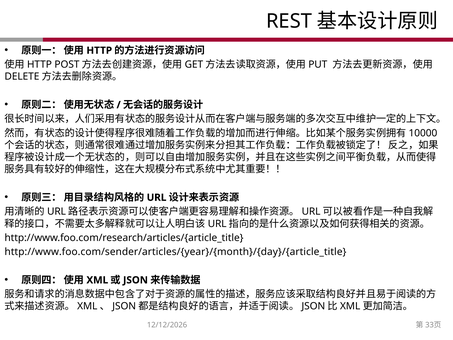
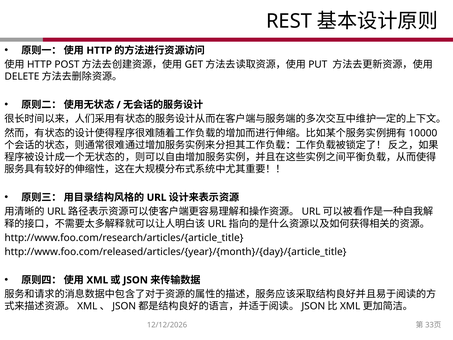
http://www.foo.com/sender/articles/{year}/{month}/{day}/{article_title: http://www.foo.com/sender/articles/{year}/{month}/{day}/{article_title -> http://www.foo.com/released/articles/{year}/{month}/{day}/{article_title
